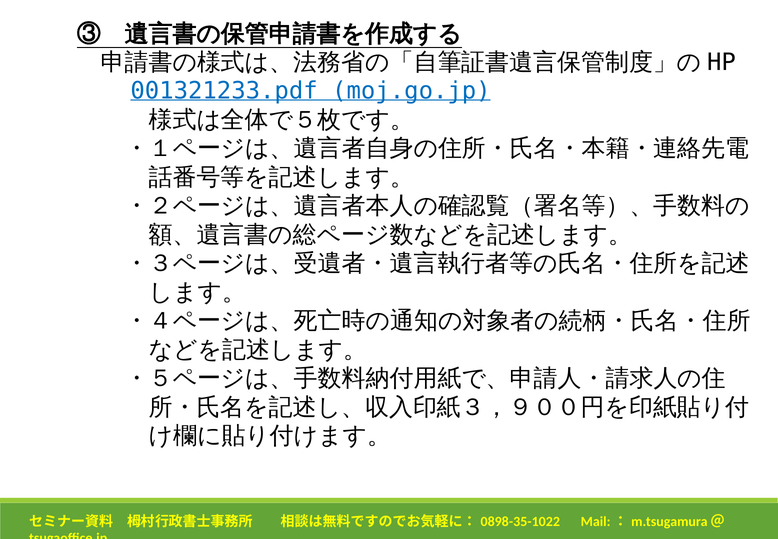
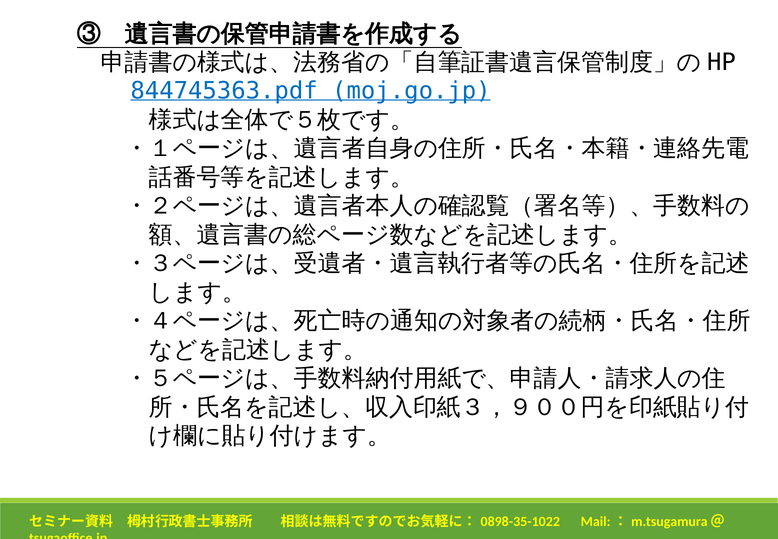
001321233.pdf: 001321233.pdf -> 844745363.pdf
